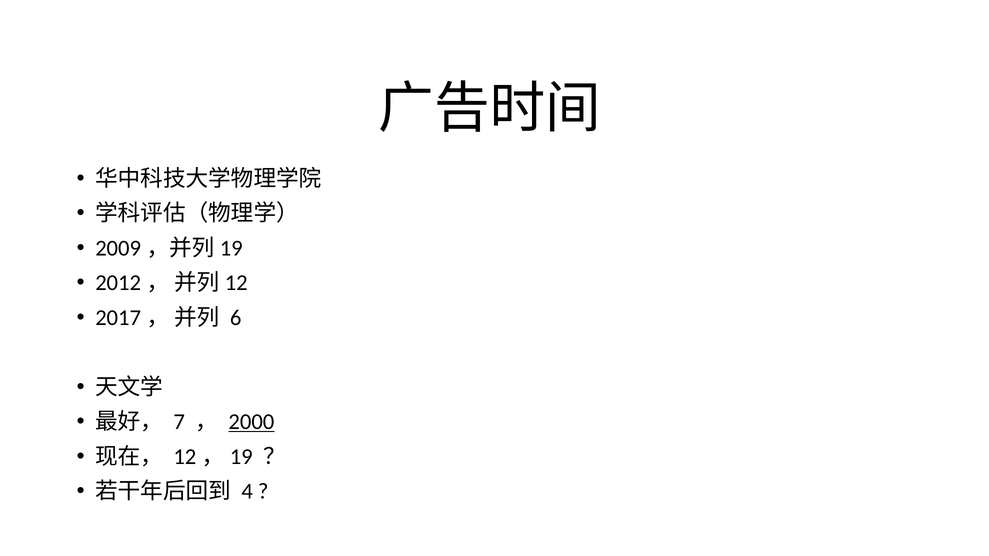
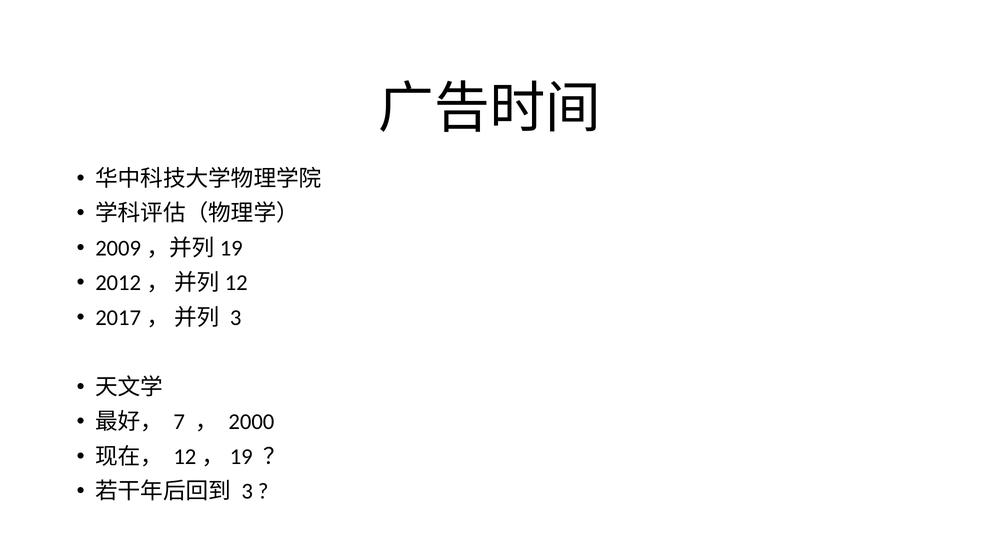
6 at (236, 318): 6 -> 3
2000 underline: present -> none
4 at (247, 492): 4 -> 3
